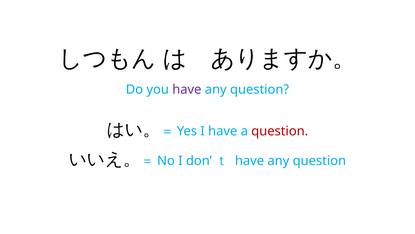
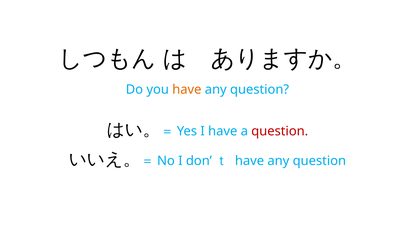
have at (187, 89) colour: purple -> orange
